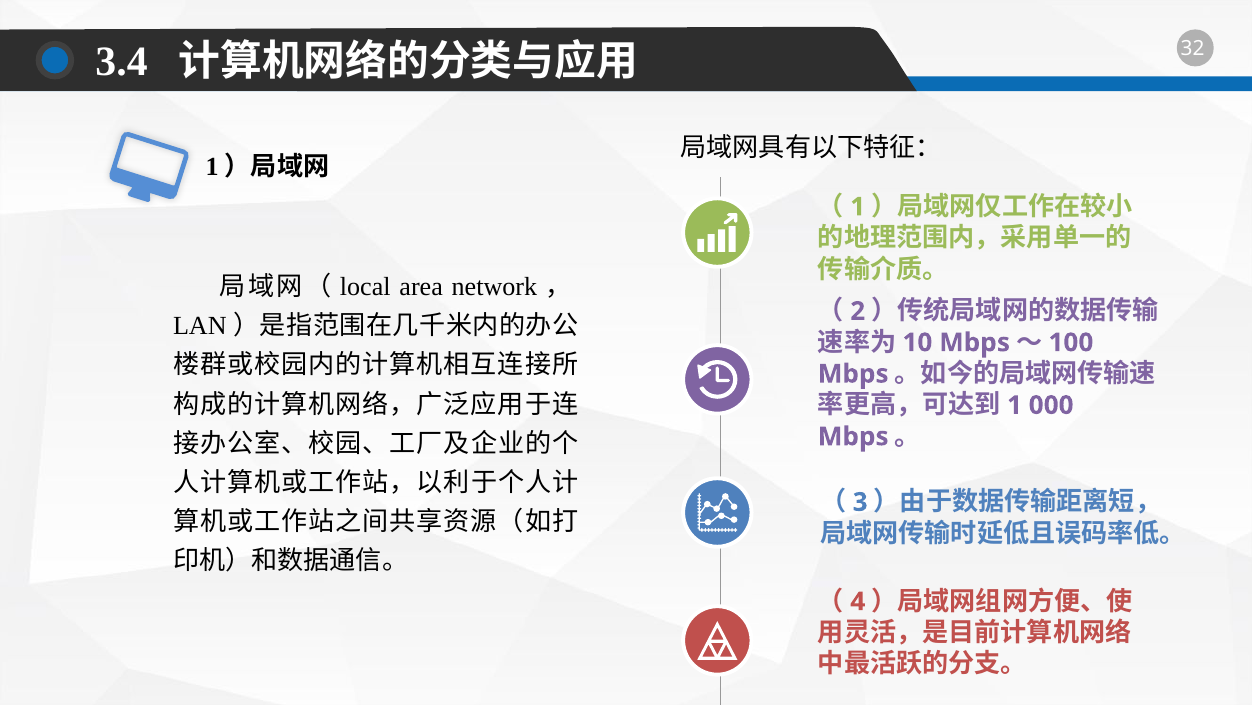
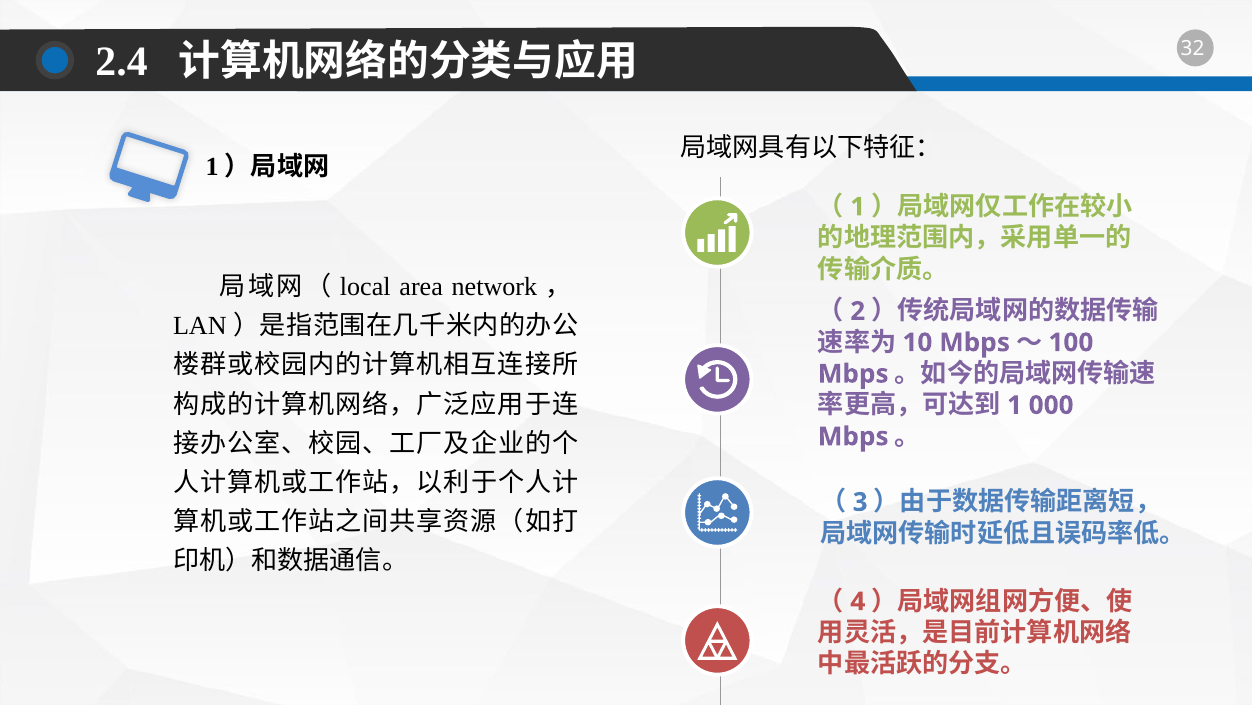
3.4: 3.4 -> 2.4
